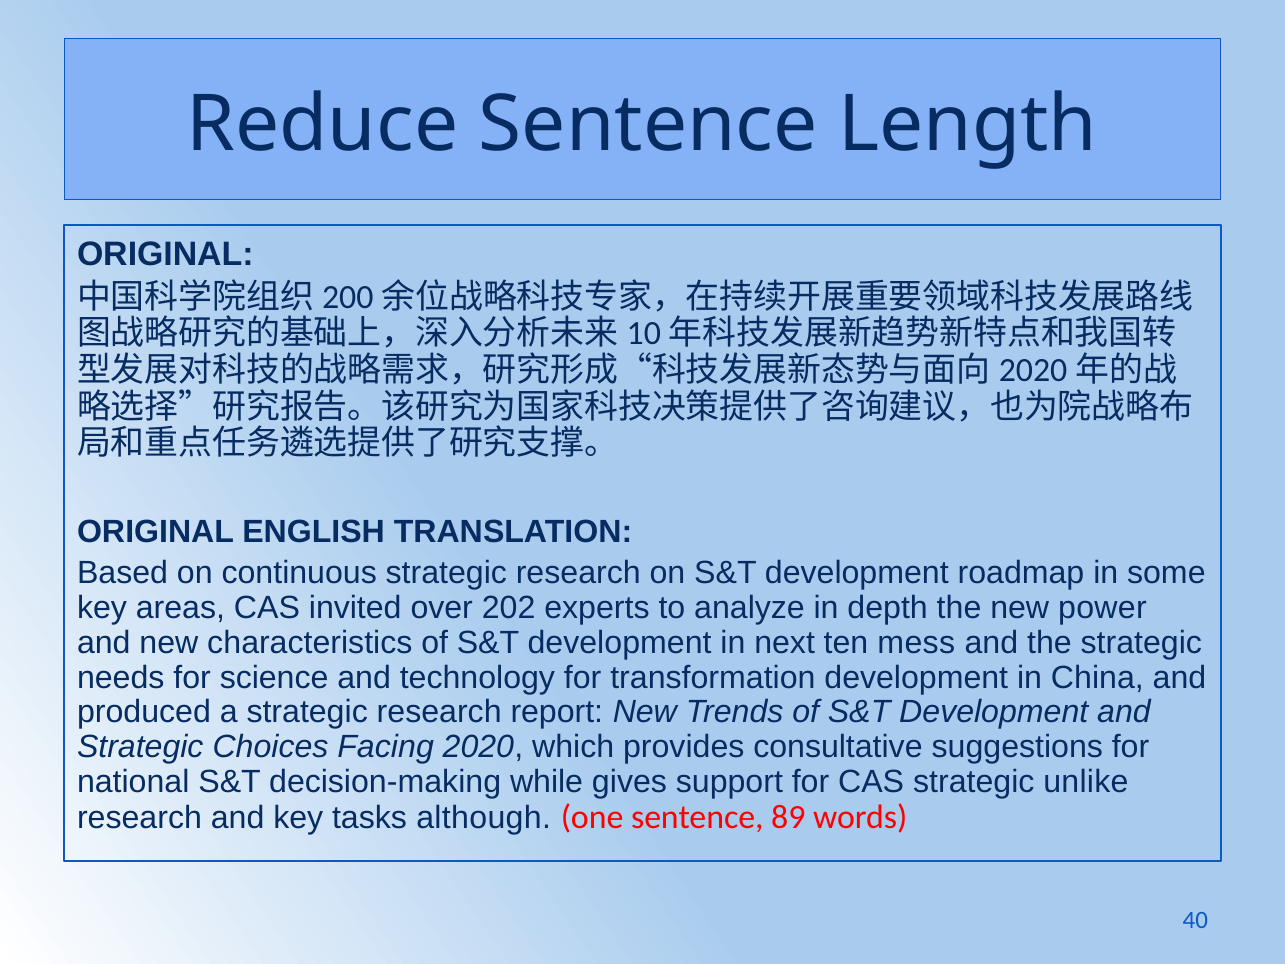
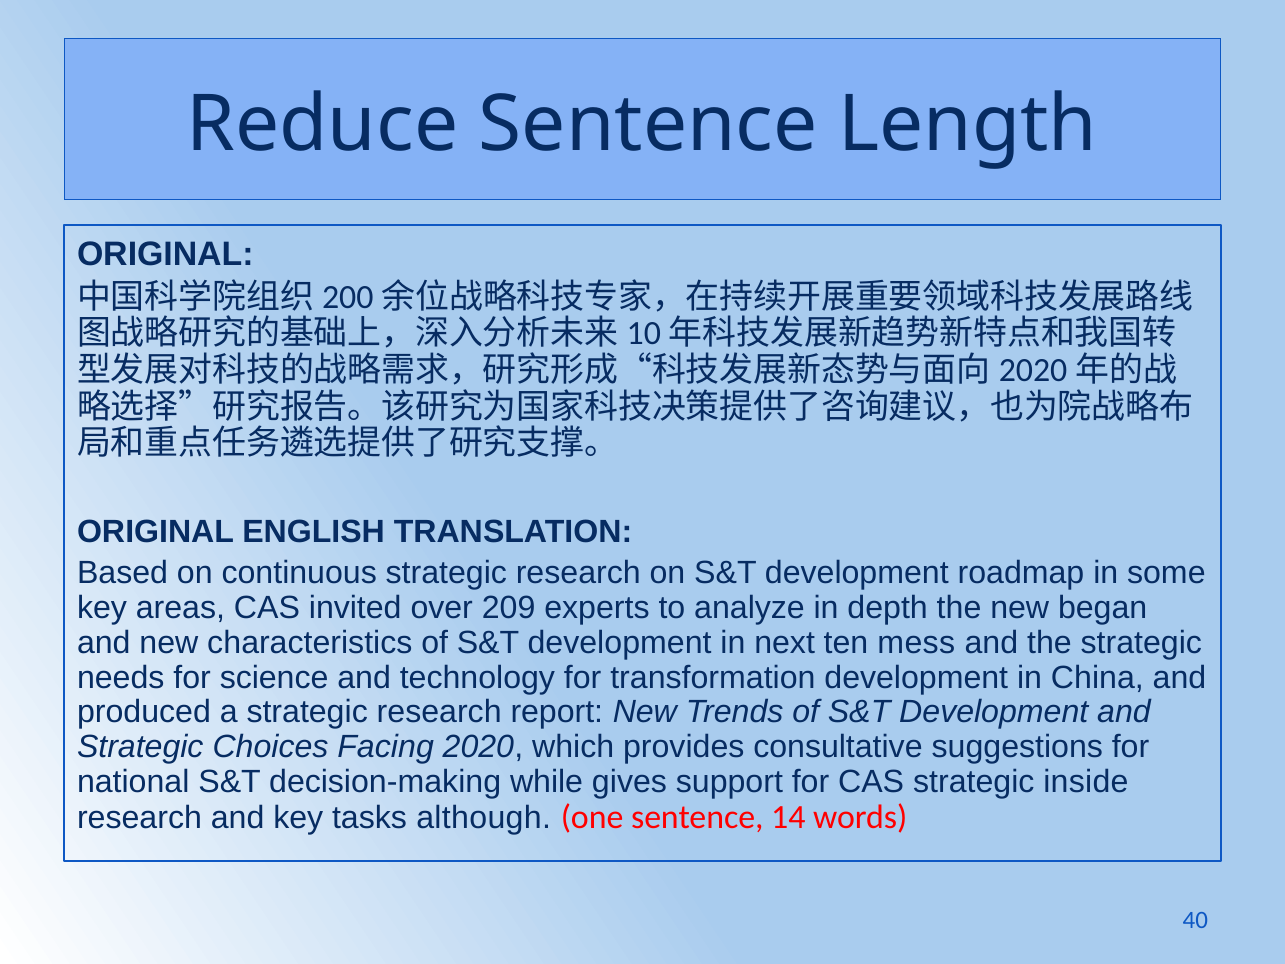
202: 202 -> 209
power: power -> began
unlike: unlike -> inside
89: 89 -> 14
